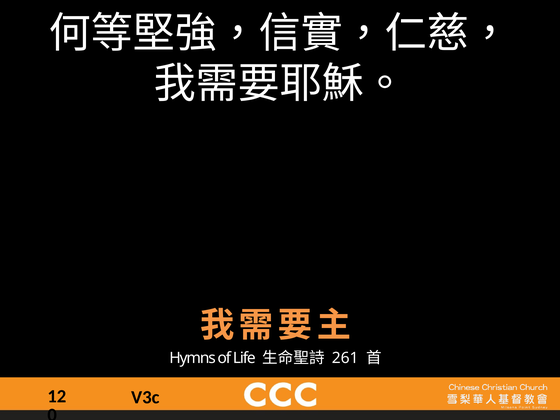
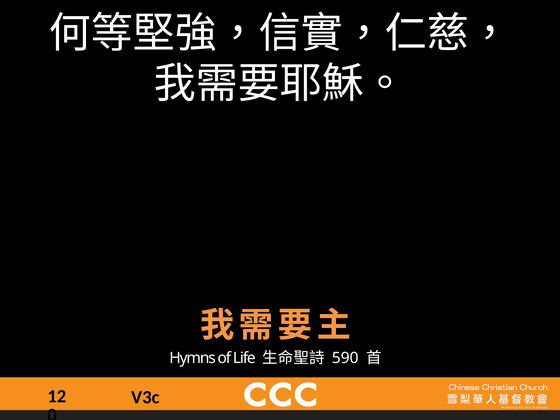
261: 261 -> 590
